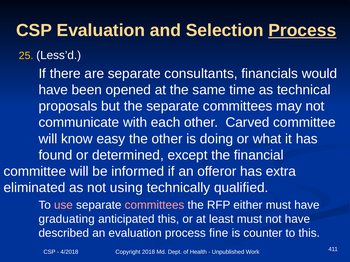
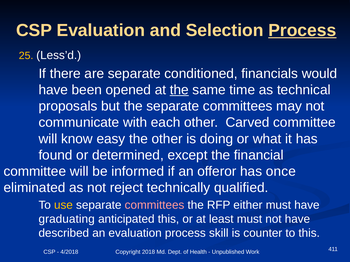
consultants: consultants -> conditioned
the at (179, 90) underline: none -> present
extra: extra -> once
using: using -> reject
use colour: pink -> yellow
fine: fine -> skill
